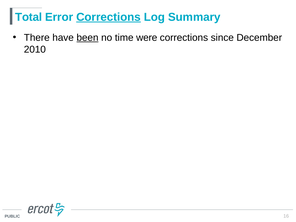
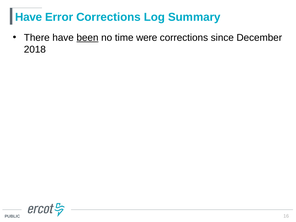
Total at (29, 17): Total -> Have
Corrections at (109, 17) underline: present -> none
2010: 2010 -> 2018
